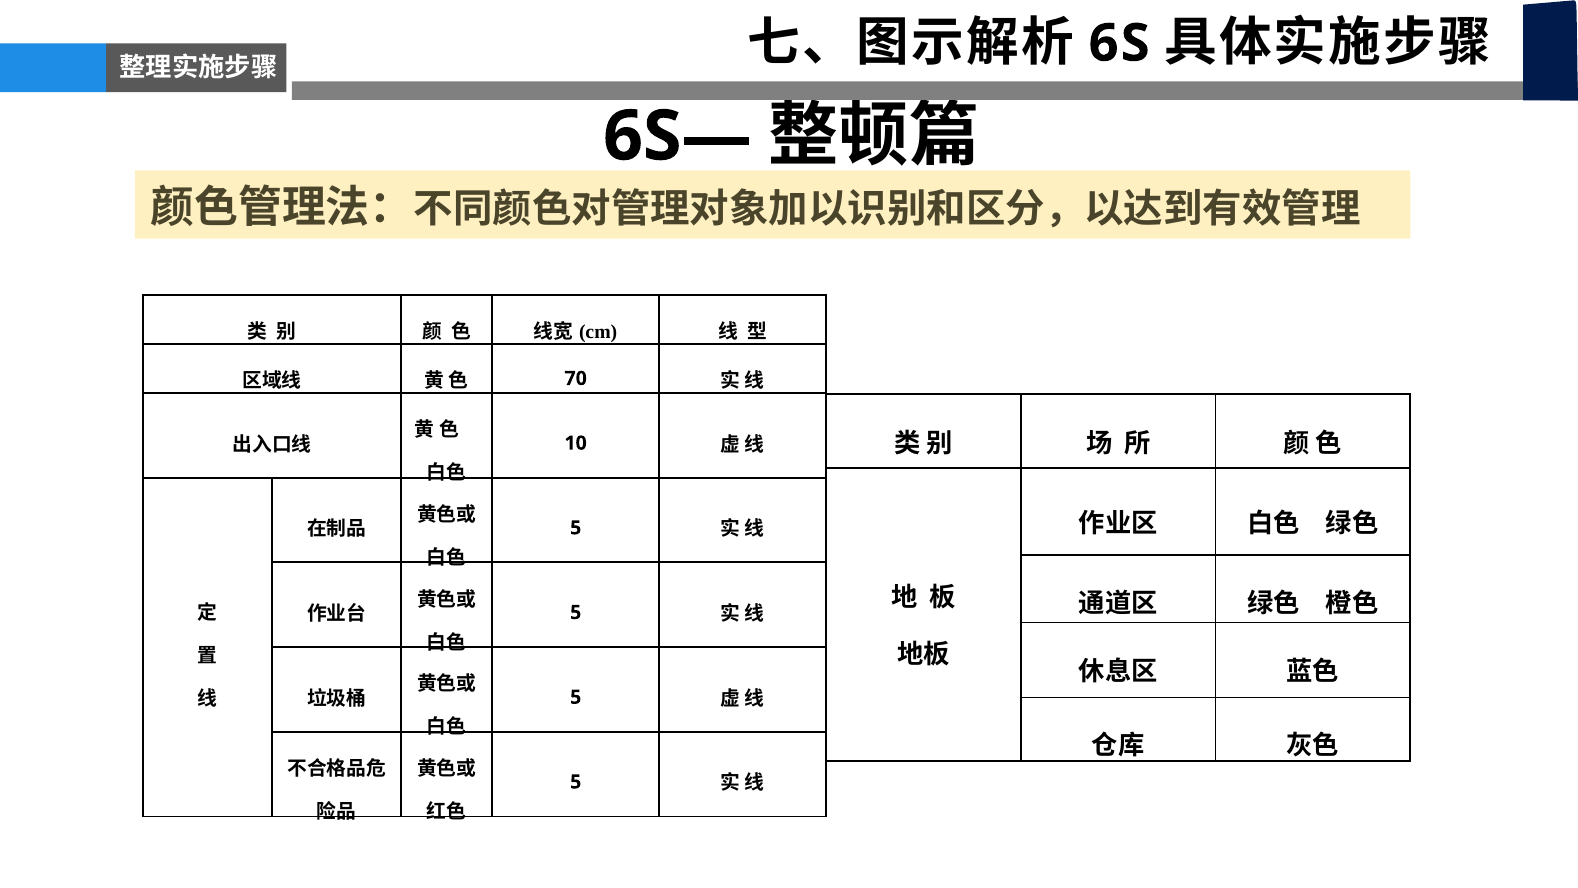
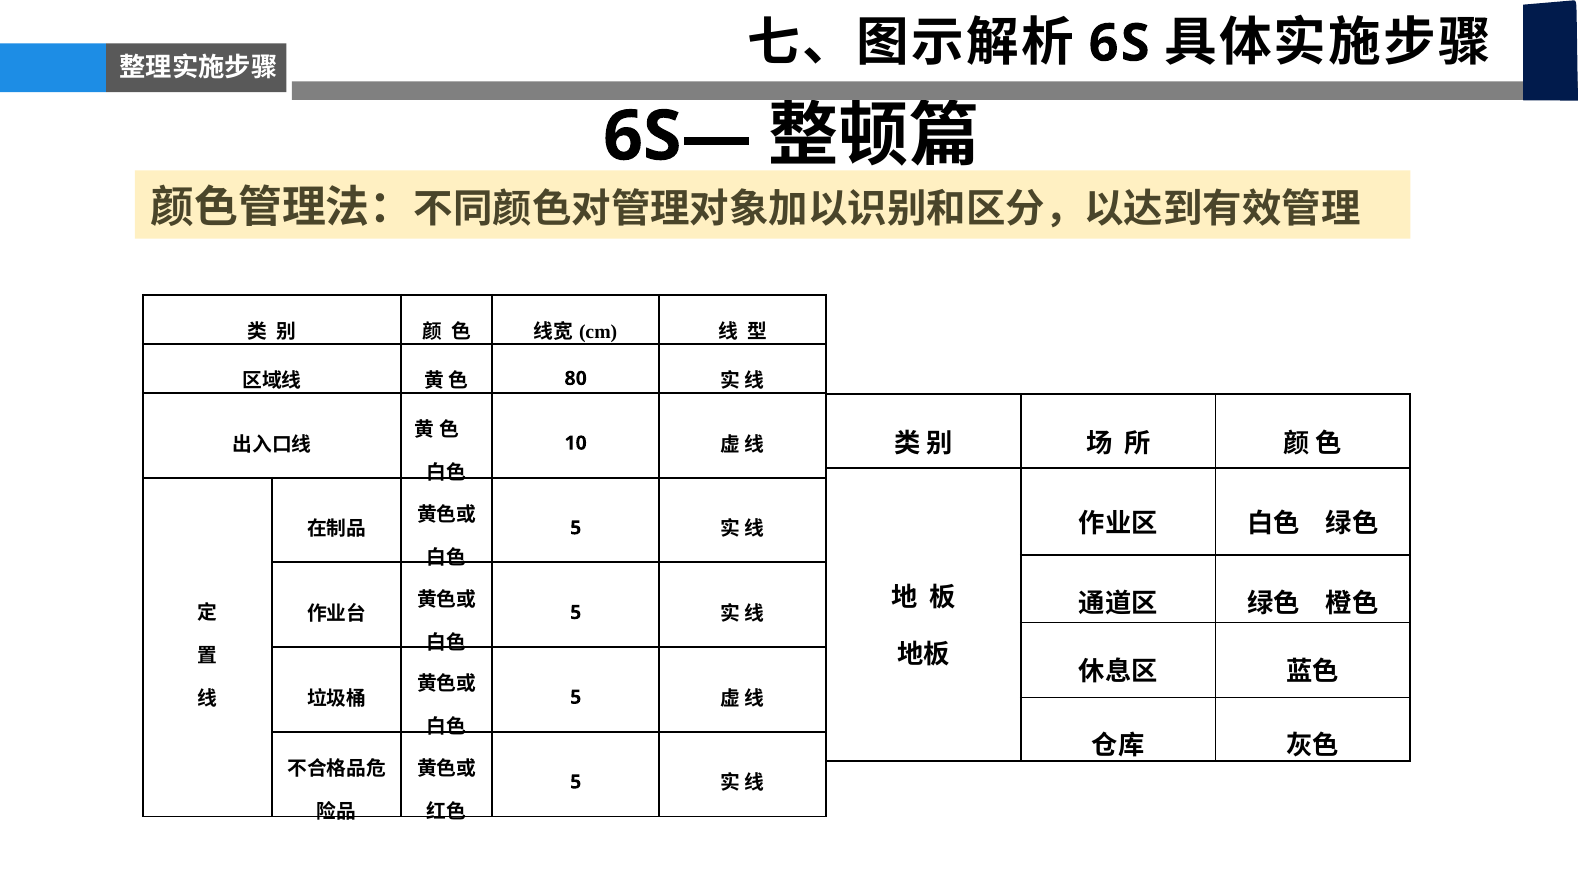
70: 70 -> 80
